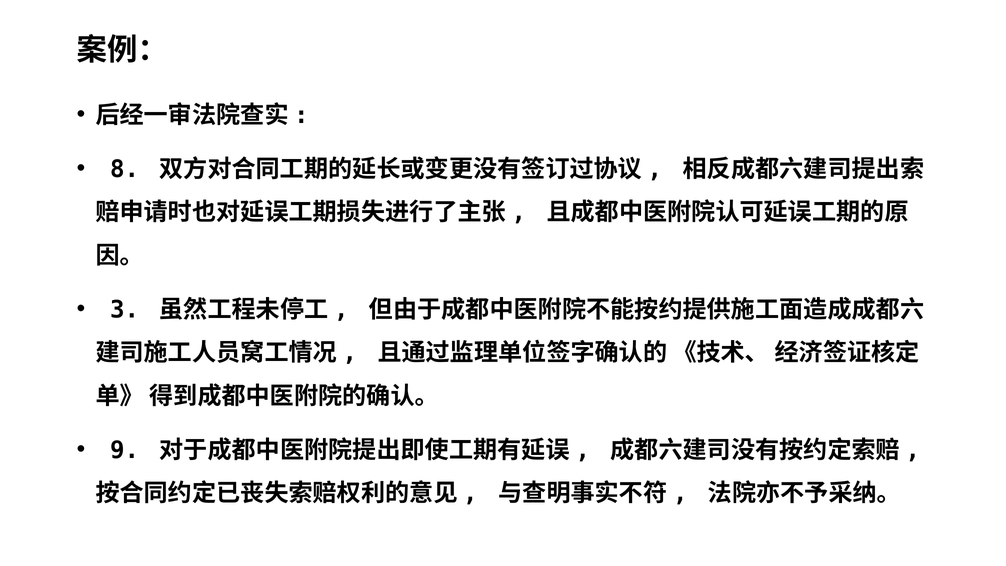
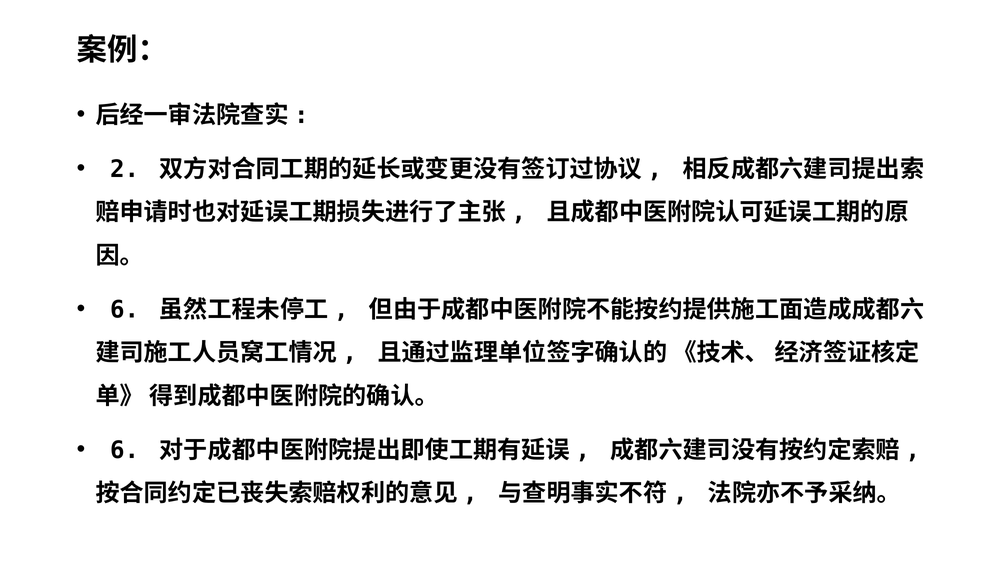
8: 8 -> 2
3 at (125, 310): 3 -> 6
9 at (125, 450): 9 -> 6
